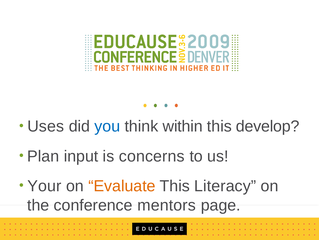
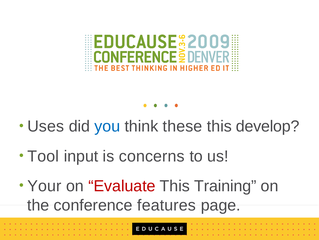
within: within -> these
Plan: Plan -> Tool
Evaluate colour: orange -> red
Literacy: Literacy -> Training
mentors: mentors -> features
